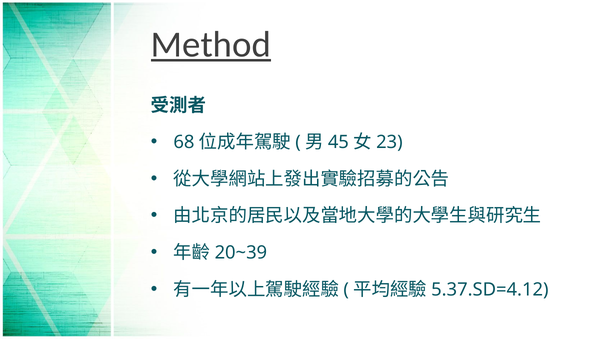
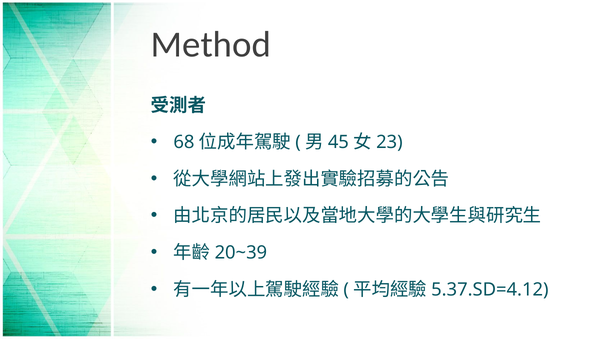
Method underline: present -> none
